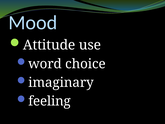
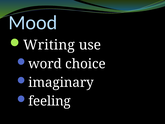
Attitude: Attitude -> Writing
